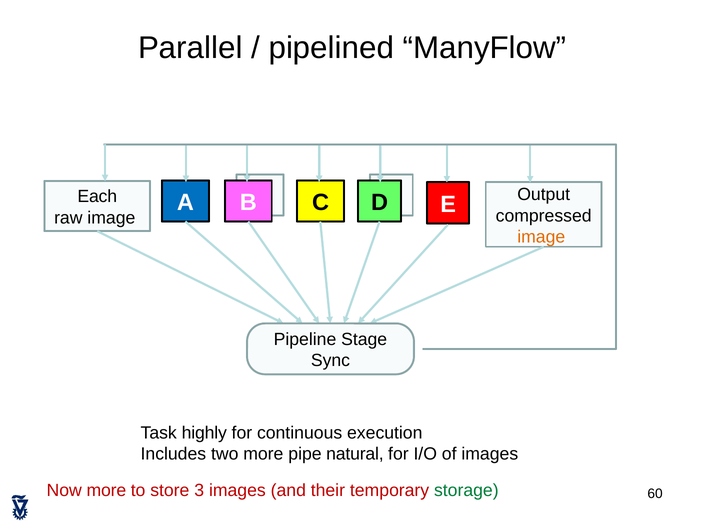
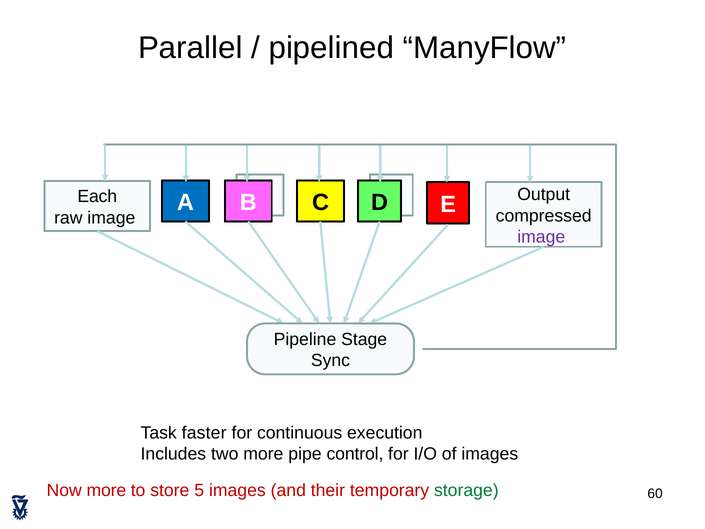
image at (541, 237) colour: orange -> purple
highly: highly -> faster
natural: natural -> control
3: 3 -> 5
